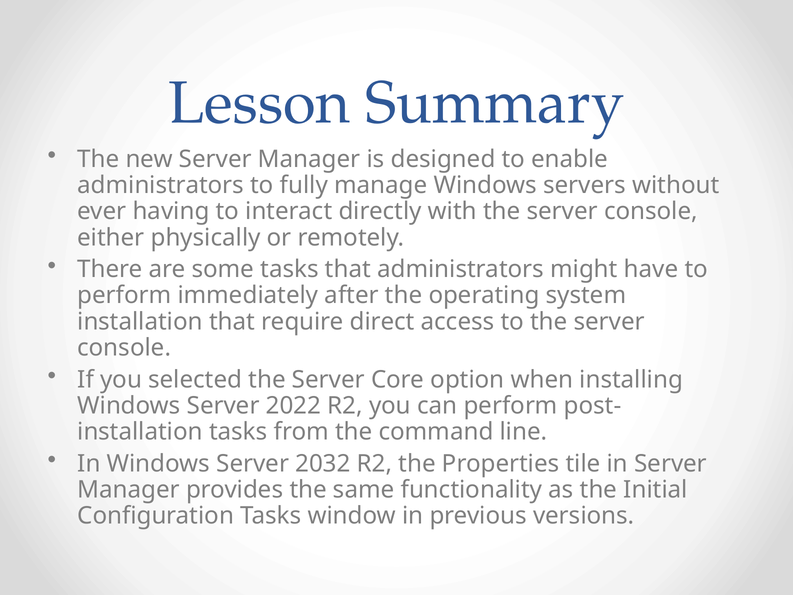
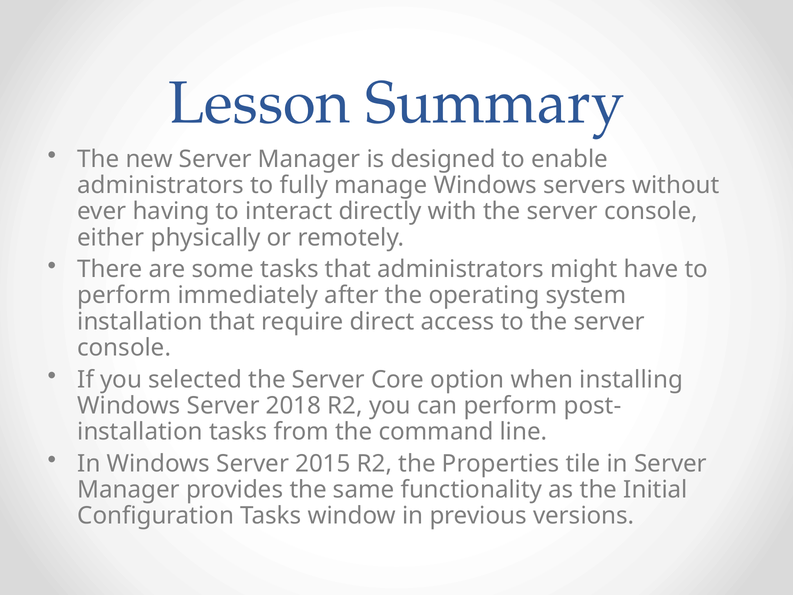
2022: 2022 -> 2018
2032: 2032 -> 2015
